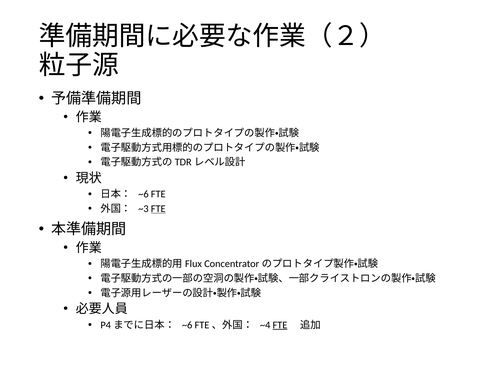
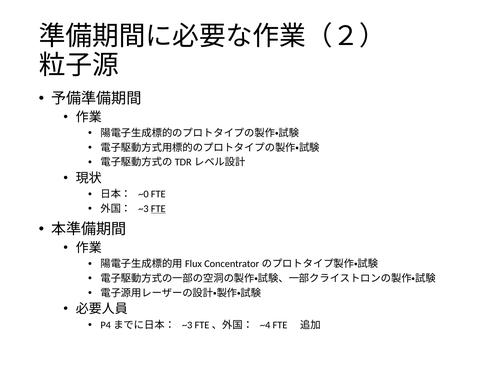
~6 at (143, 194): ~6 -> ~0
~6 at (187, 325): ~6 -> ~3
FTE at (280, 325) underline: present -> none
